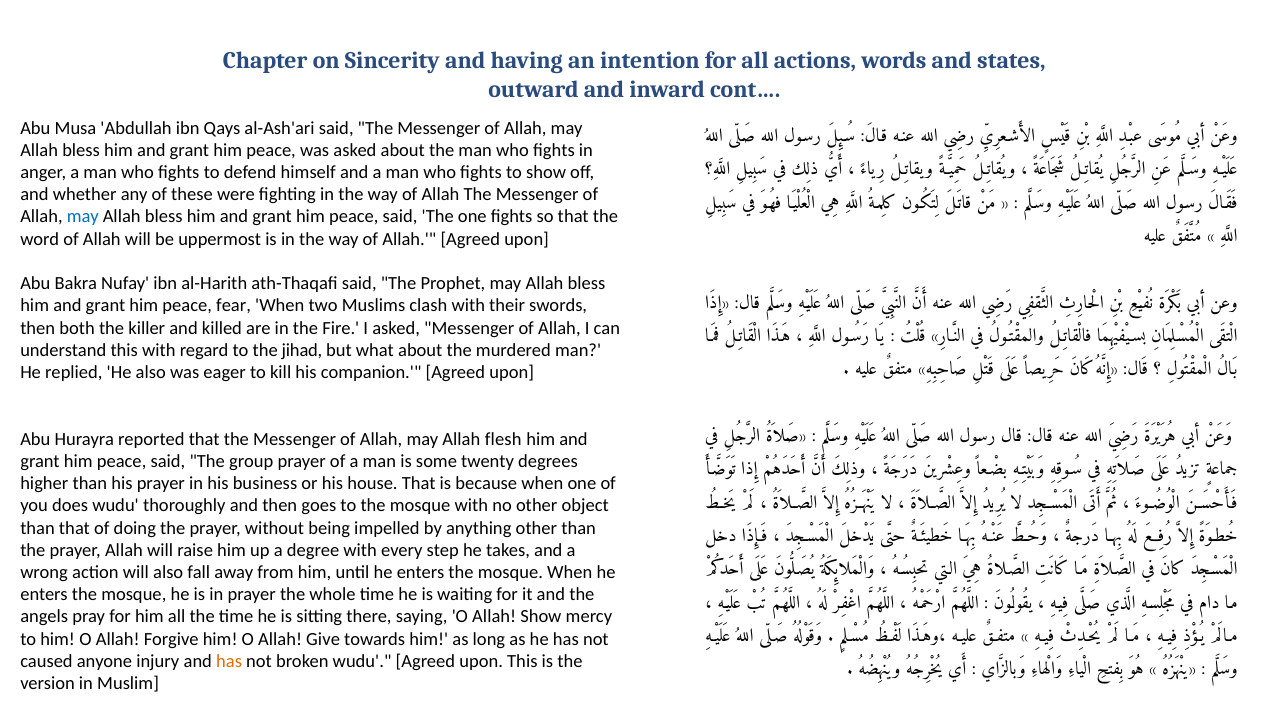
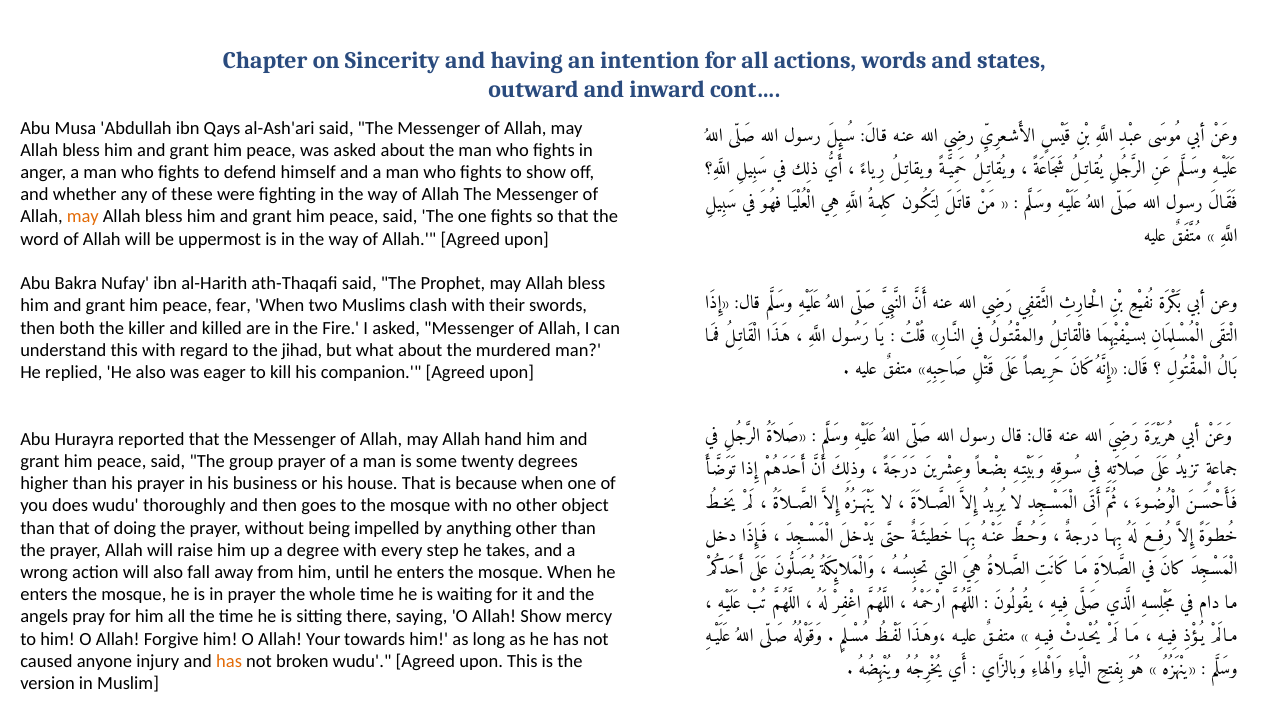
may at (83, 217) colour: blue -> orange
flesh: flesh -> hand
Give: Give -> Your
